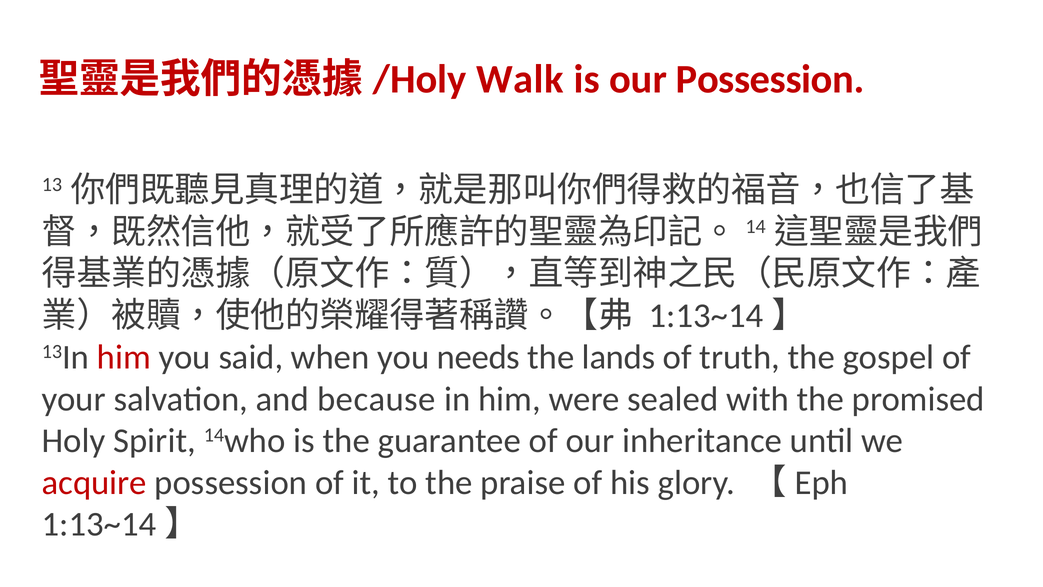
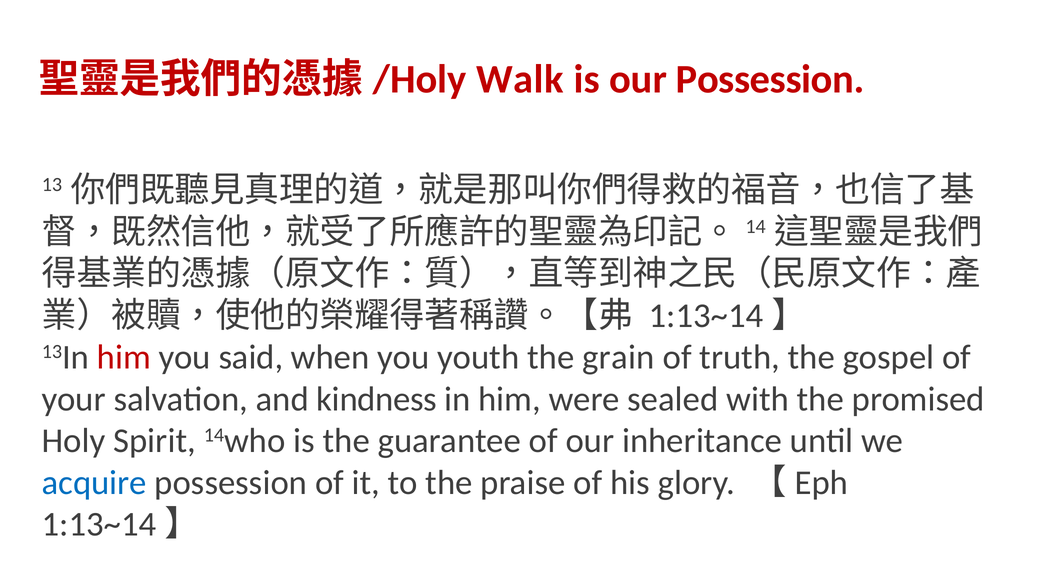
needs: needs -> youth
lands: lands -> grain
because: because -> kindness
acquire colour: red -> blue
